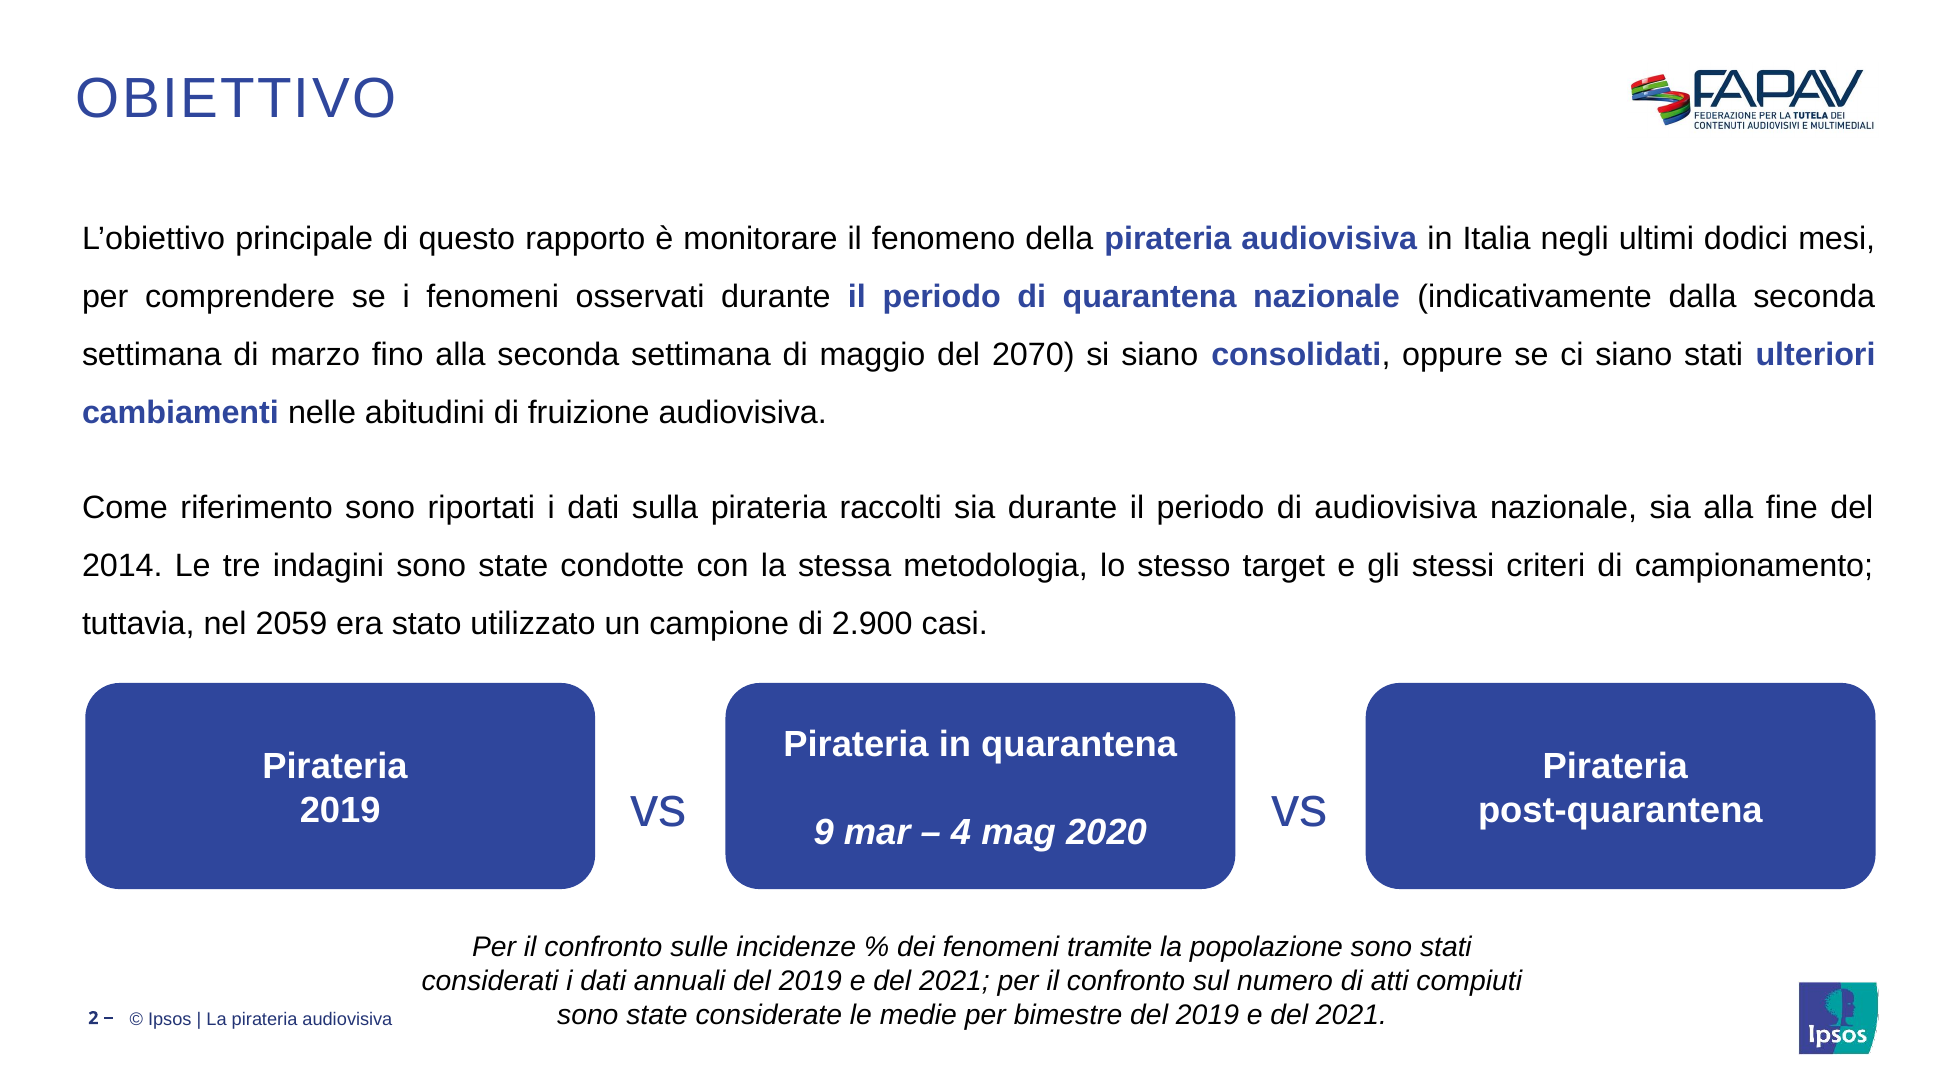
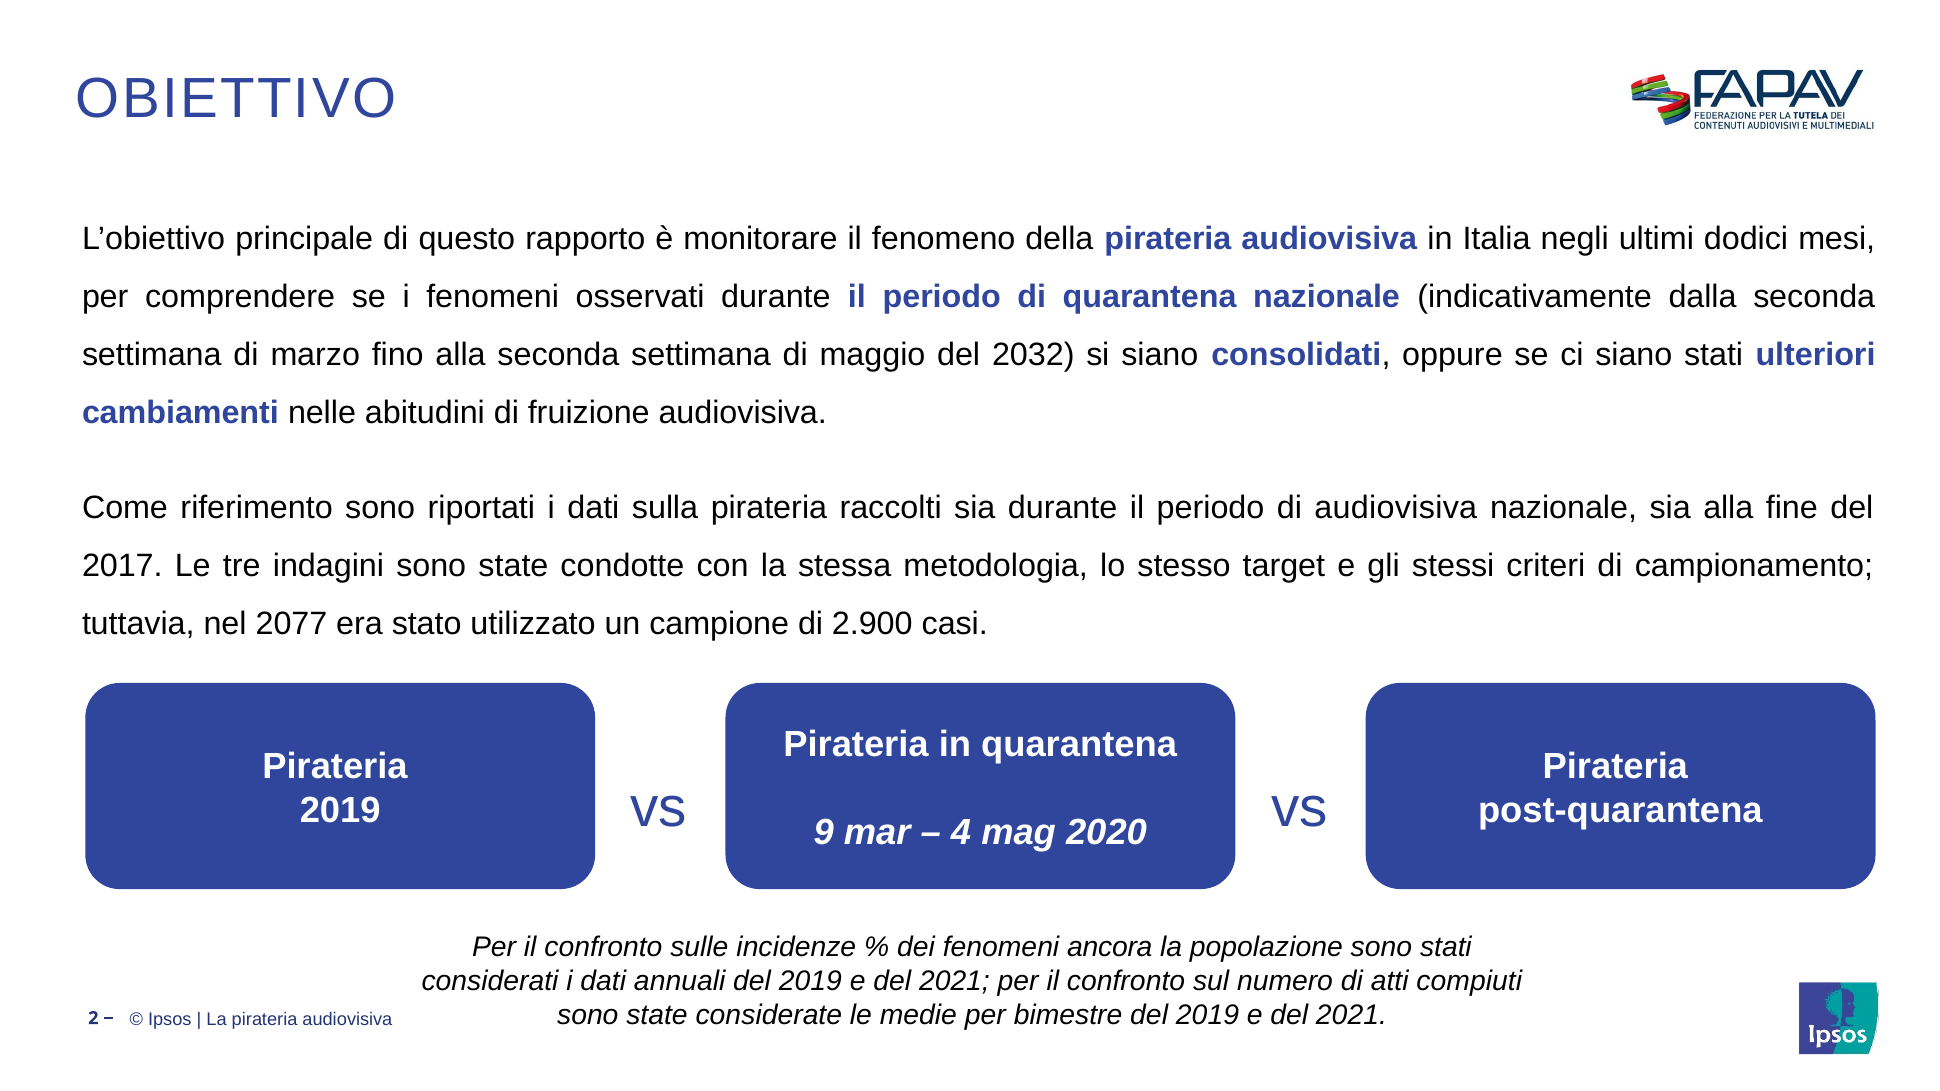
2070: 2070 -> 2032
2014: 2014 -> 2017
2059: 2059 -> 2077
tramite: tramite -> ancora
